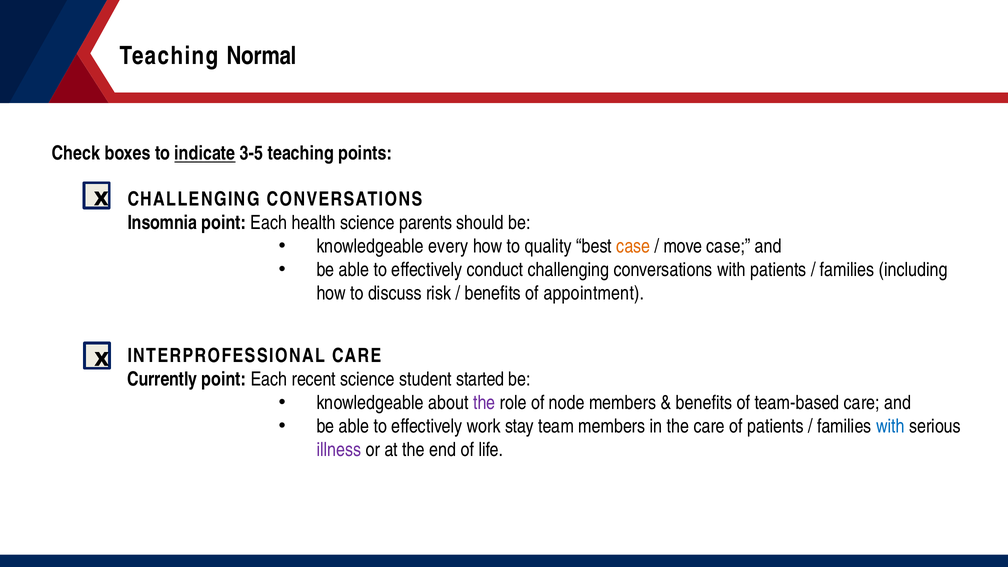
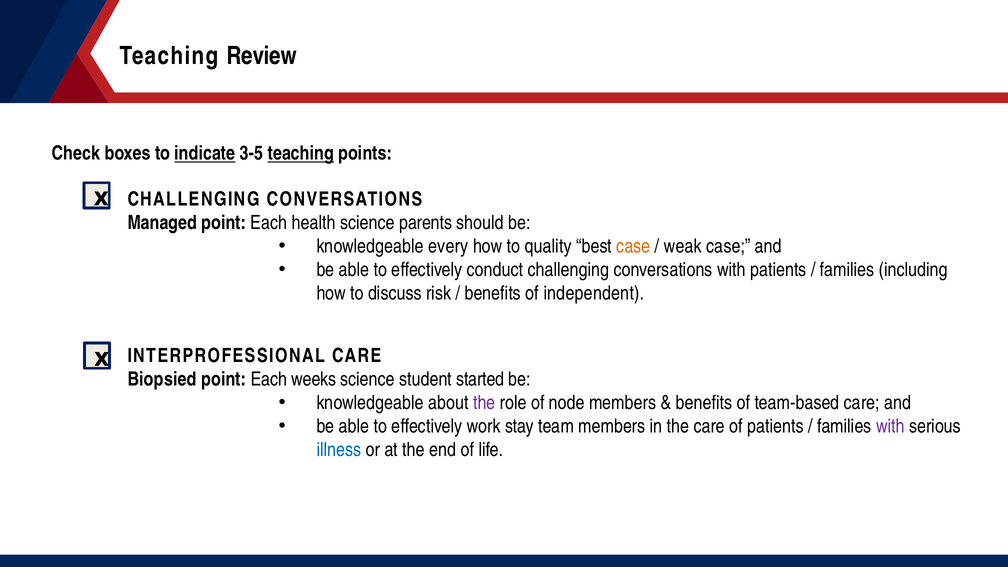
Normal: Normal -> Review
teaching at (301, 154) underline: none -> present
Insomnia: Insomnia -> Managed
move: move -> weak
appointment: appointment -> independent
Currently: Currently -> Biopsied
recent: recent -> weeks
with at (890, 426) colour: blue -> purple
illness colour: purple -> blue
